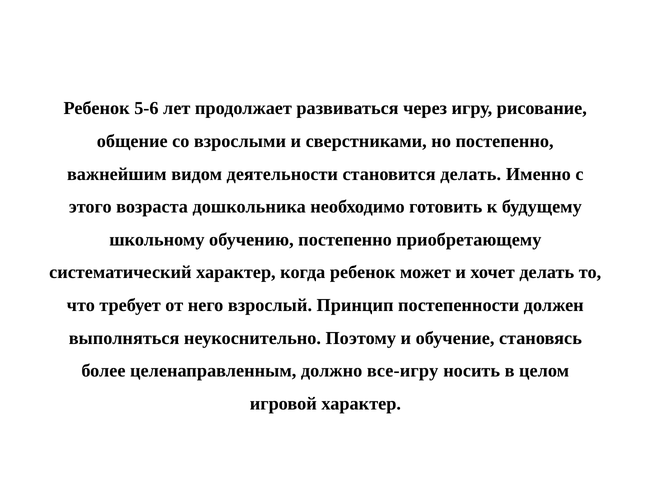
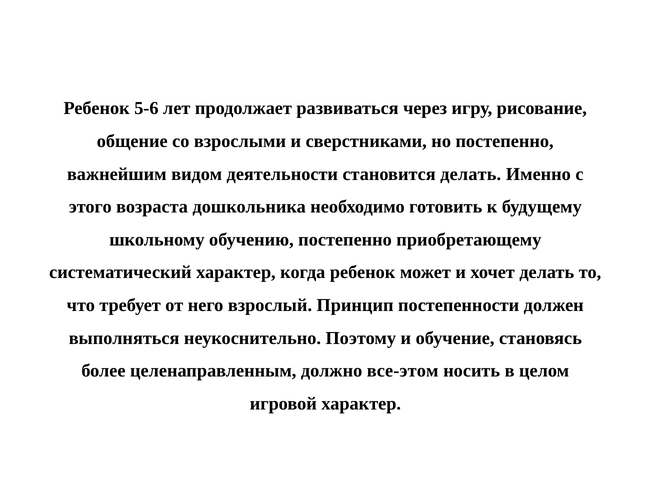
все-игру: все-игру -> все-этом
